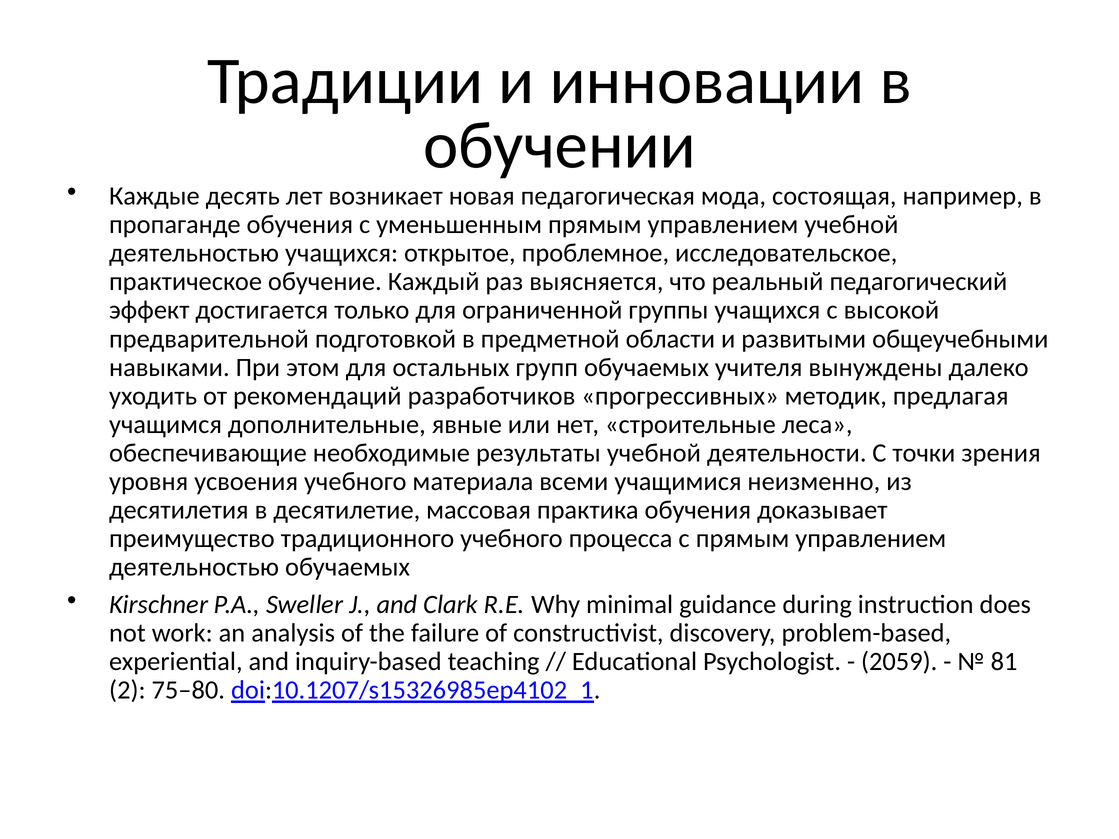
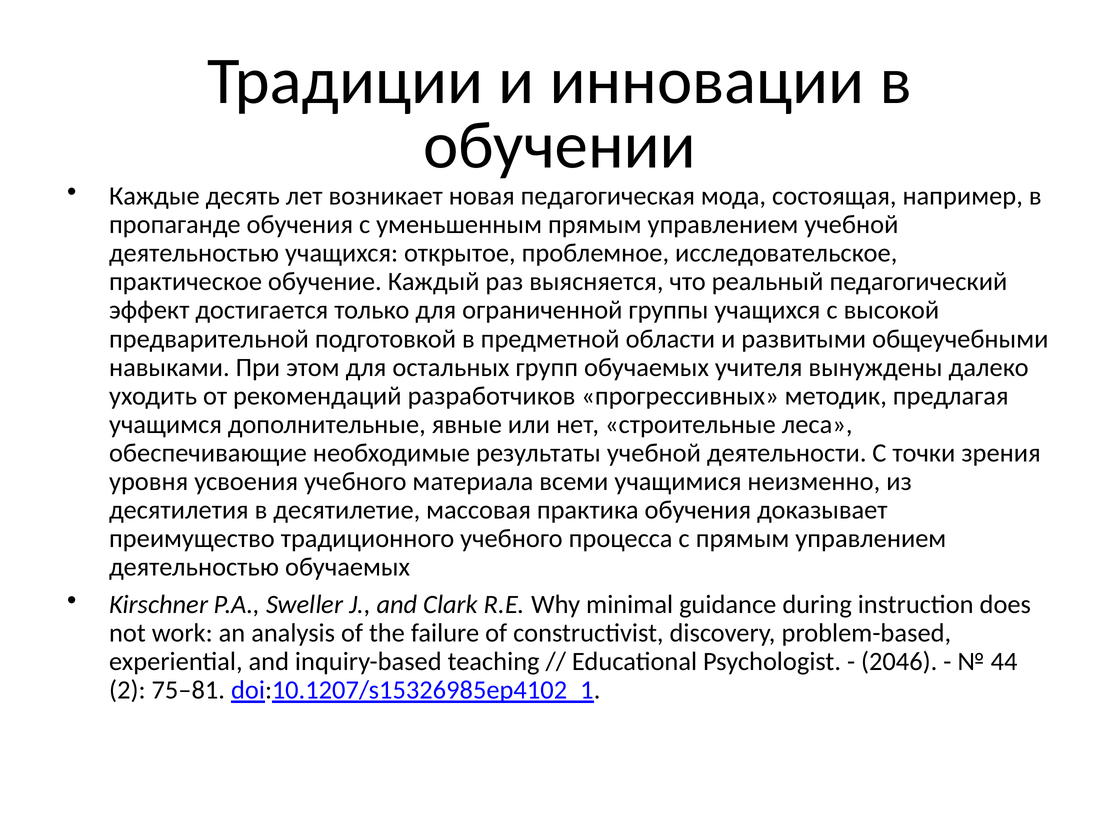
2059: 2059 -> 2046
81: 81 -> 44
75–80: 75–80 -> 75–81
